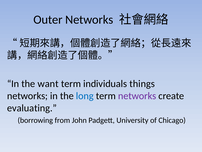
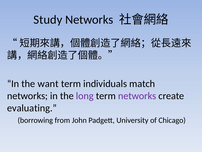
Outer: Outer -> Study
things: things -> match
long colour: blue -> purple
